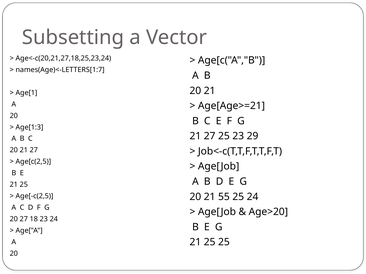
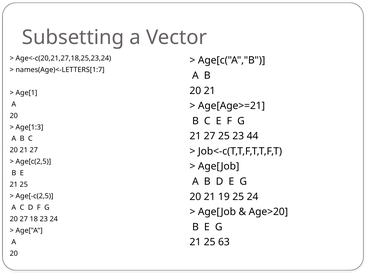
29: 29 -> 44
55: 55 -> 19
25 25: 25 -> 63
